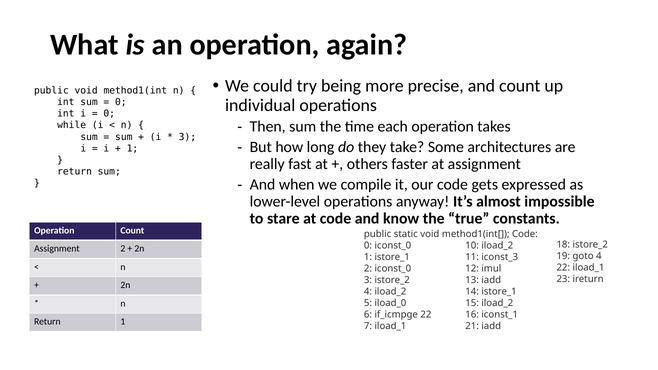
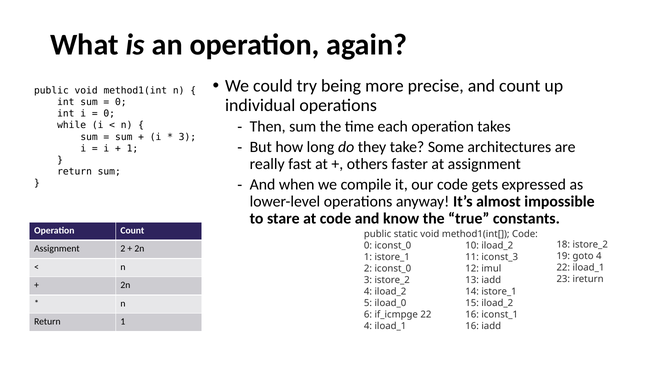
21 at (472, 326): 21 -> 16
7 at (368, 326): 7 -> 4
